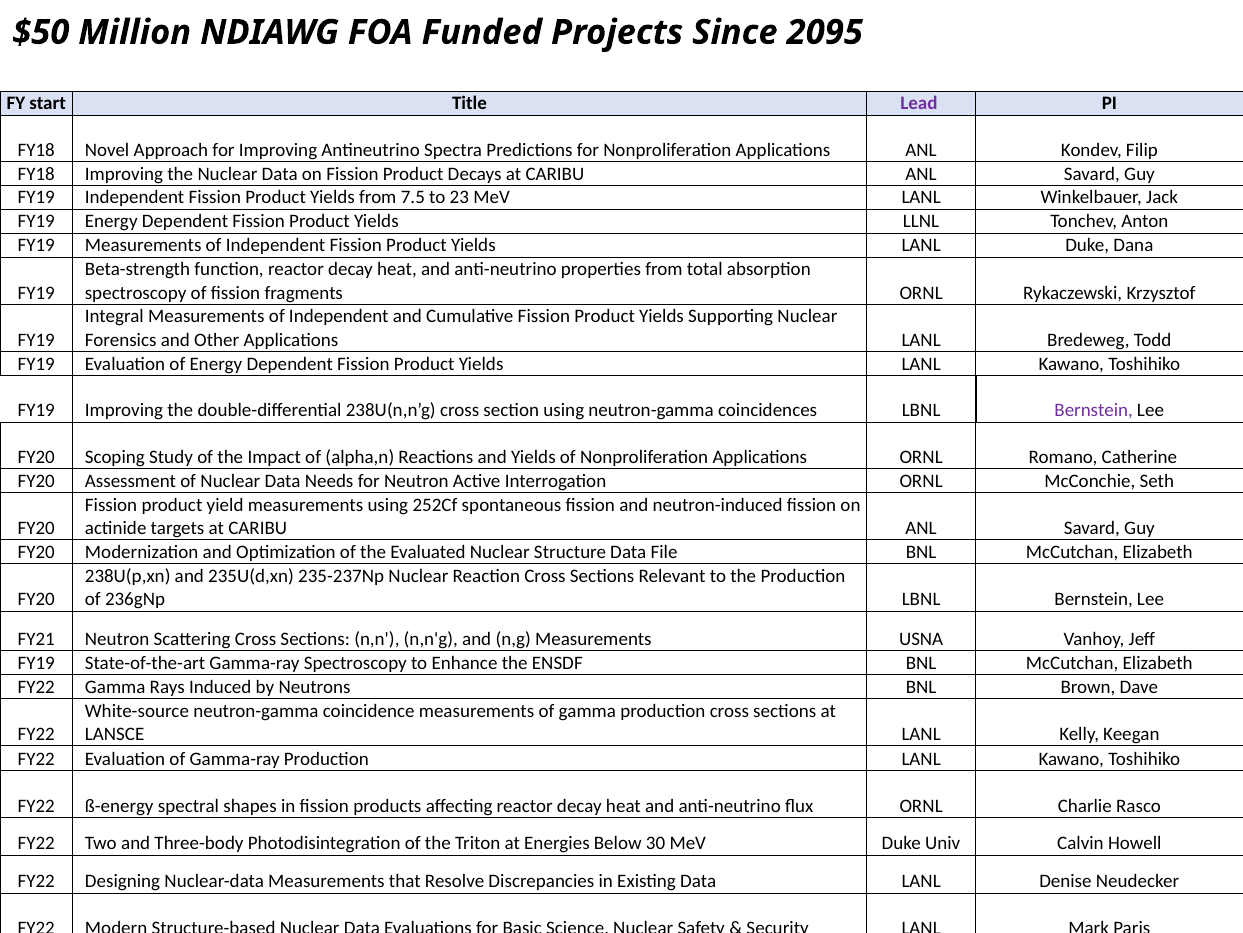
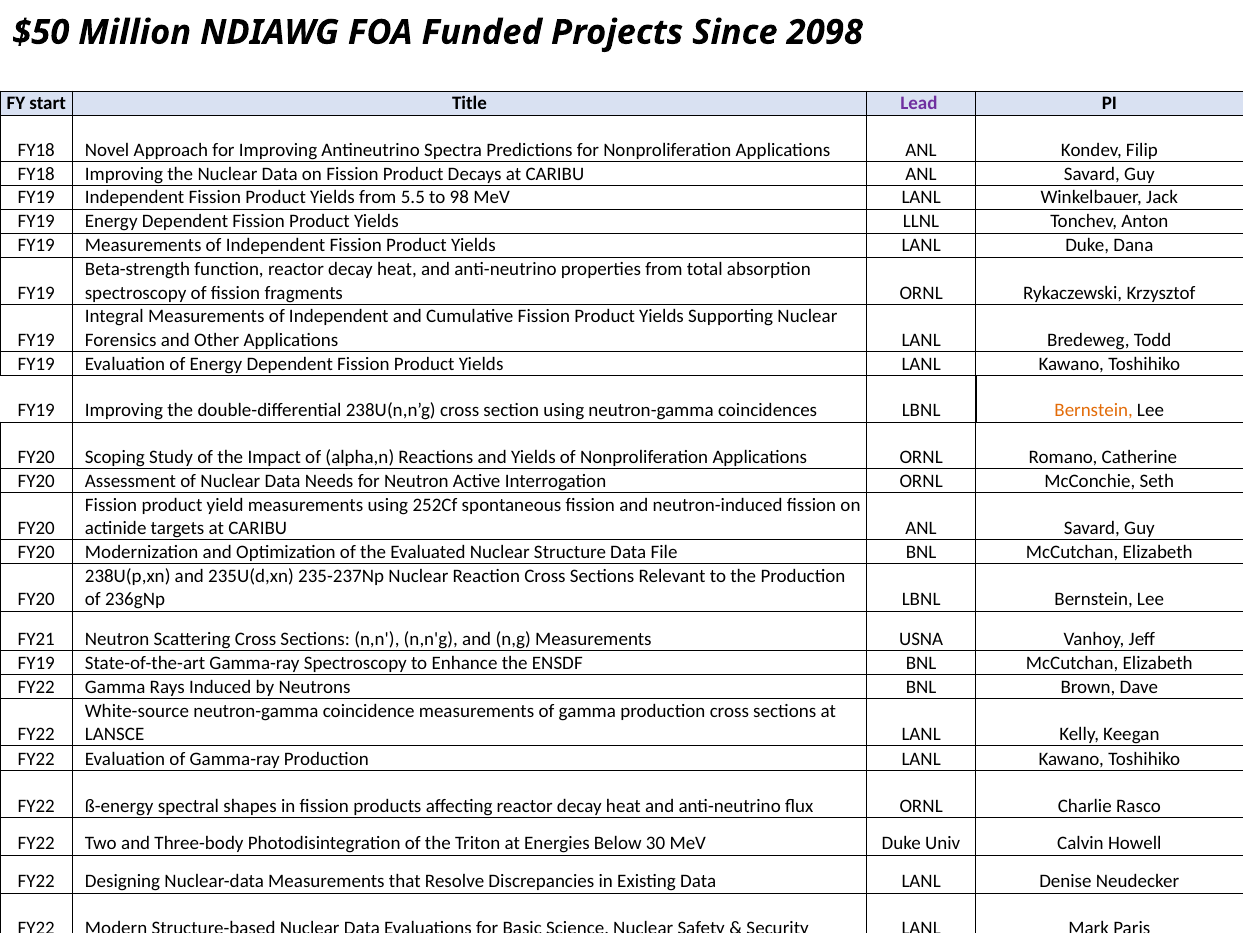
2095: 2095 -> 2098
7.5: 7.5 -> 5.5
23: 23 -> 98
Bernstein at (1094, 410) colour: purple -> orange
